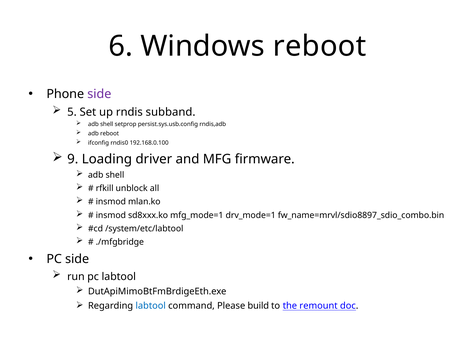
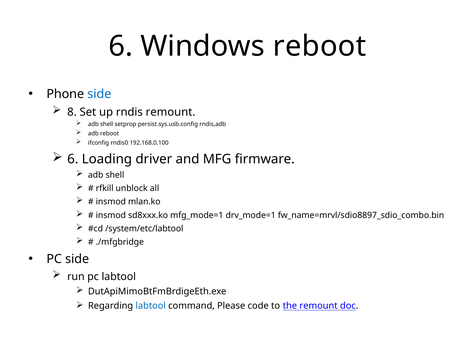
side at (99, 94) colour: purple -> blue
5: 5 -> 8
rndis subband: subband -> remount
9 at (73, 159): 9 -> 6
build: build -> code
